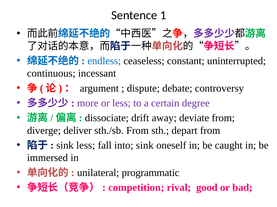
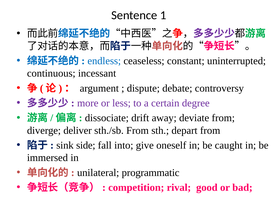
sink less: less -> side
into sink: sink -> give
